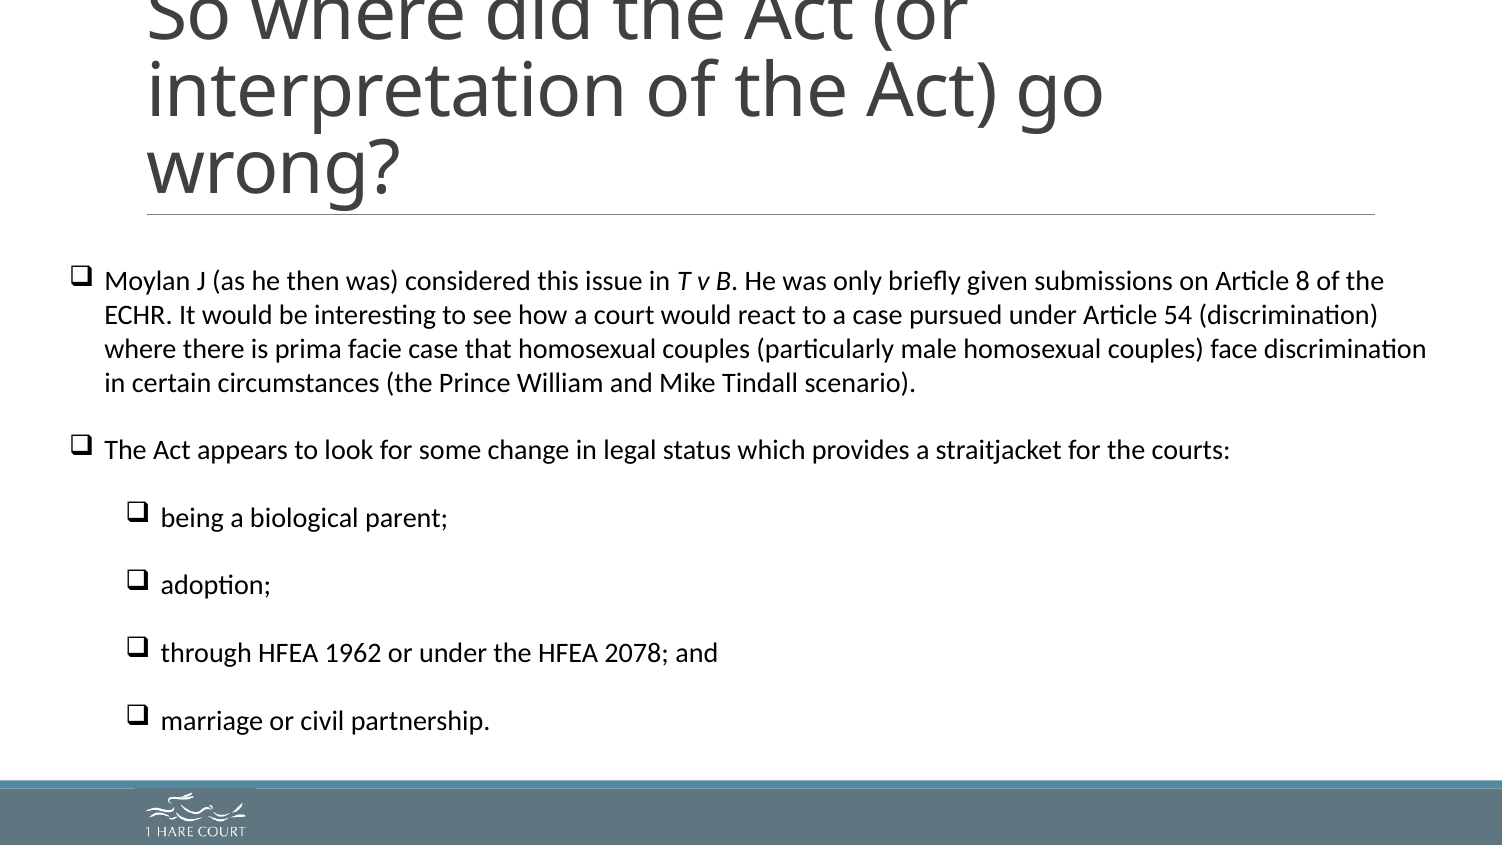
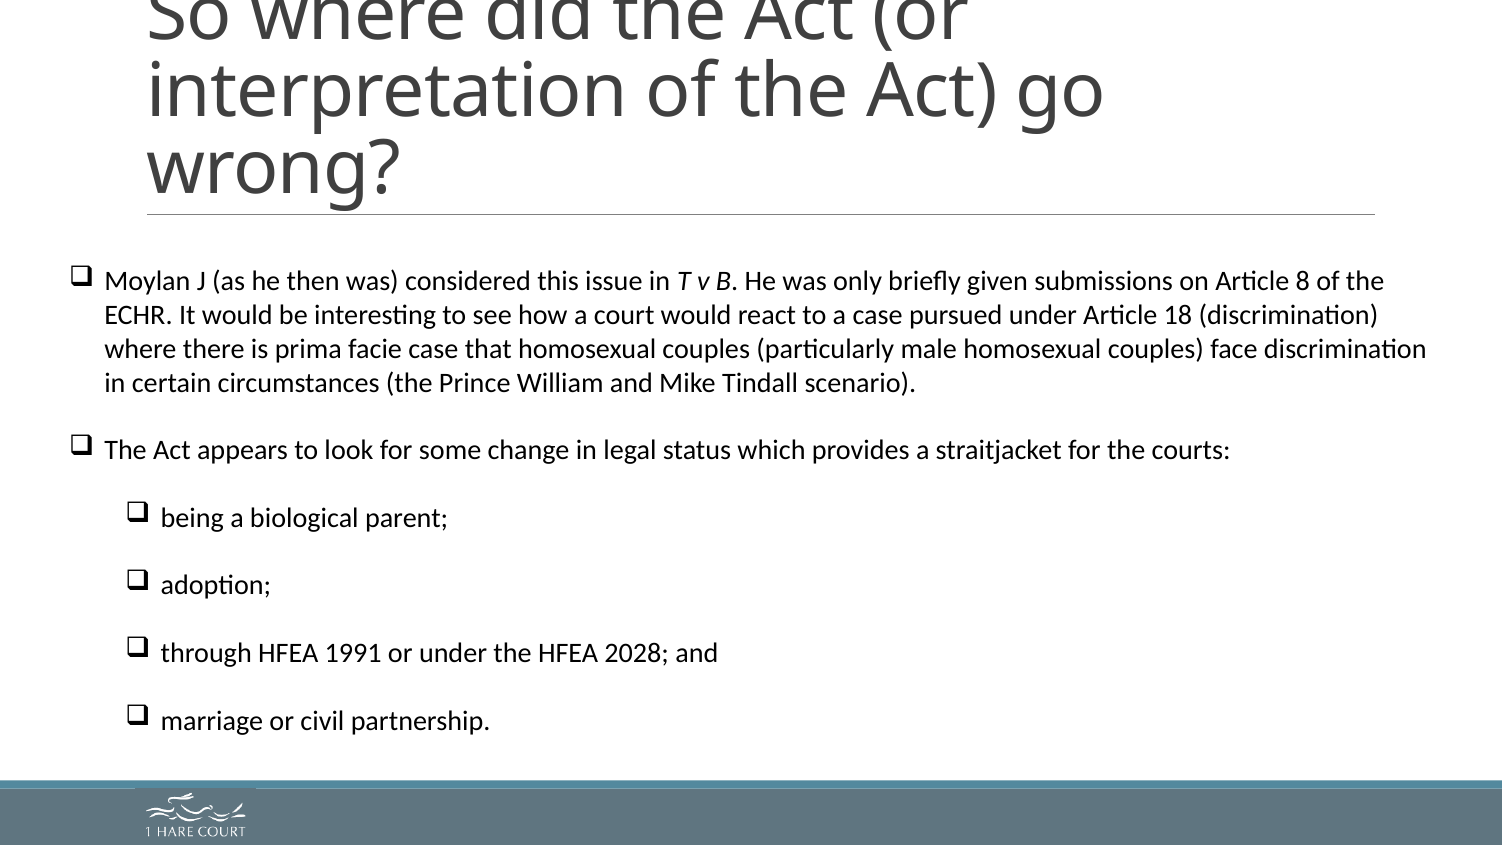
54: 54 -> 18
1962: 1962 -> 1991
2078: 2078 -> 2028
